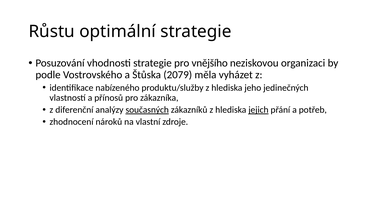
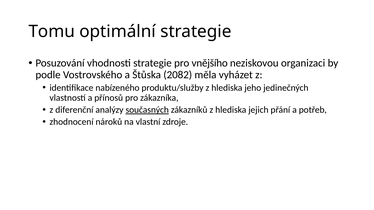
Růstu: Růstu -> Tomu
2079: 2079 -> 2082
jejich underline: present -> none
